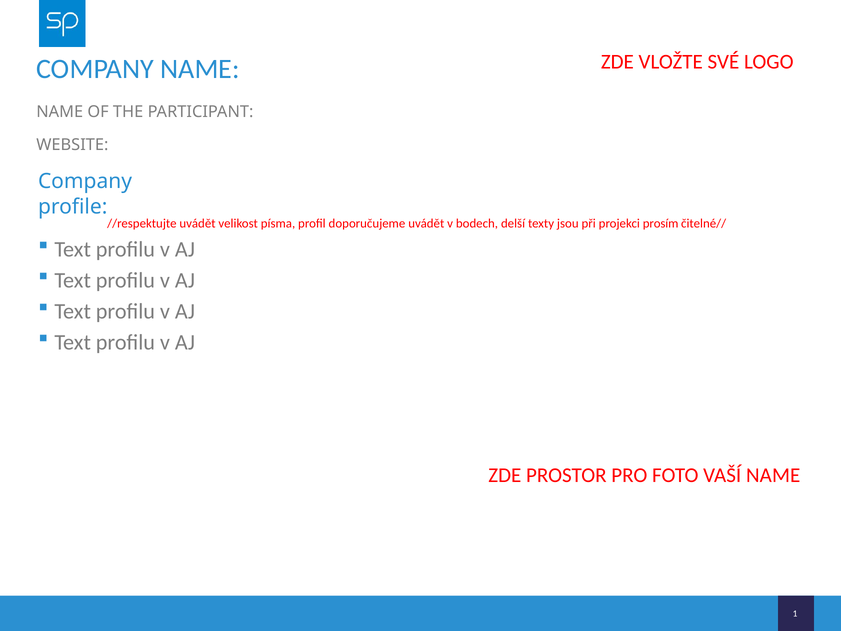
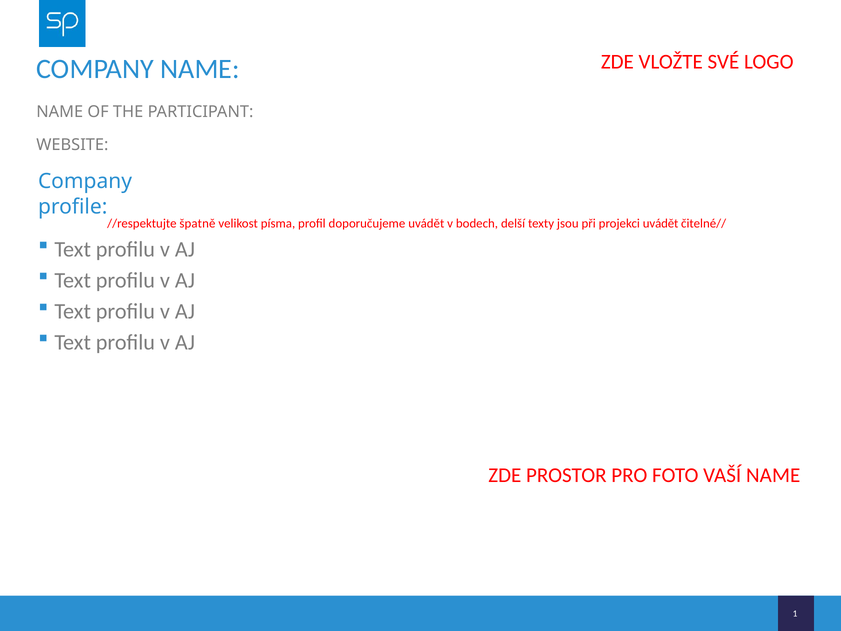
//respektujte uvádět: uvádět -> špatně
projekci prosím: prosím -> uvádět
